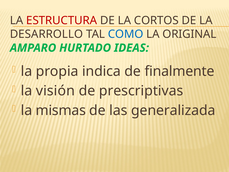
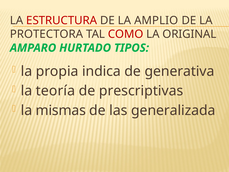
CORTOS: CORTOS -> AMPLIO
DESARROLLO: DESARROLLO -> PROTECTORA
COMO colour: blue -> red
IDEAS: IDEAS -> TIPOS
finalmente: finalmente -> generativa
visión: visión -> teoría
